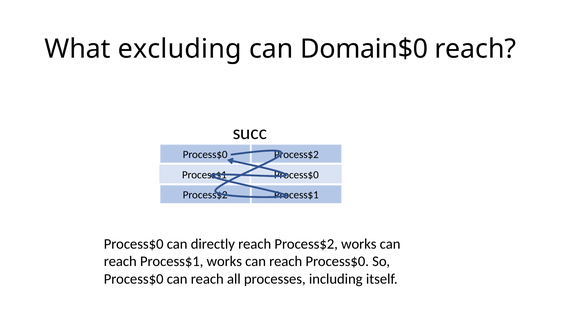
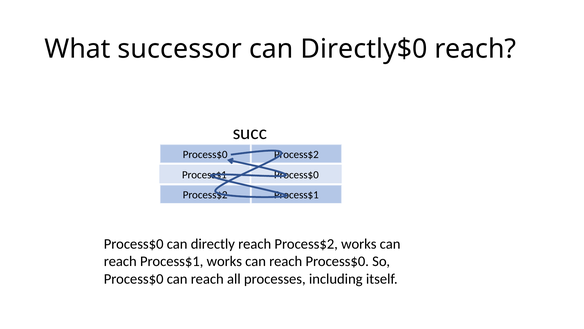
excluding: excluding -> successor
Domain$0: Domain$0 -> Directly$0
